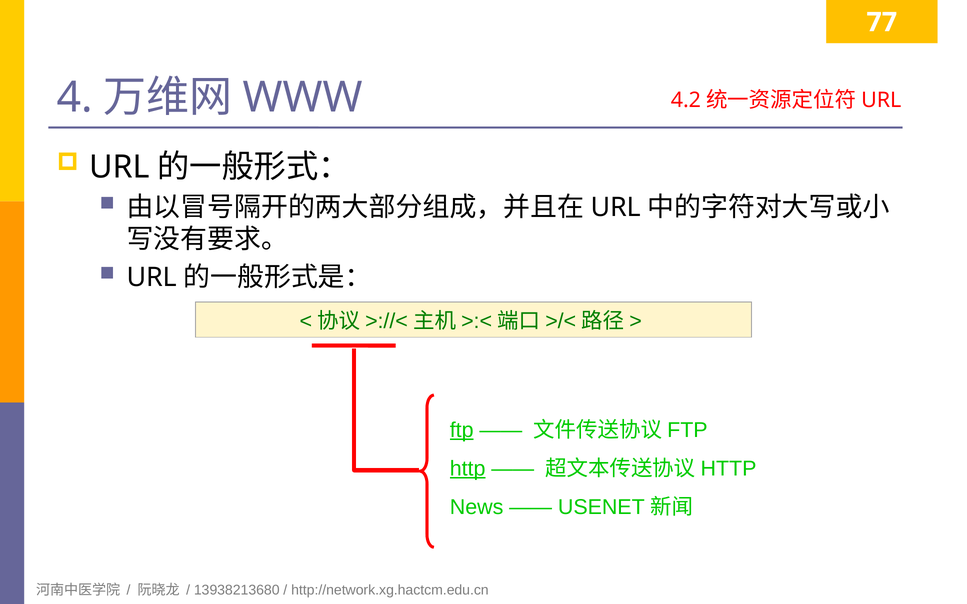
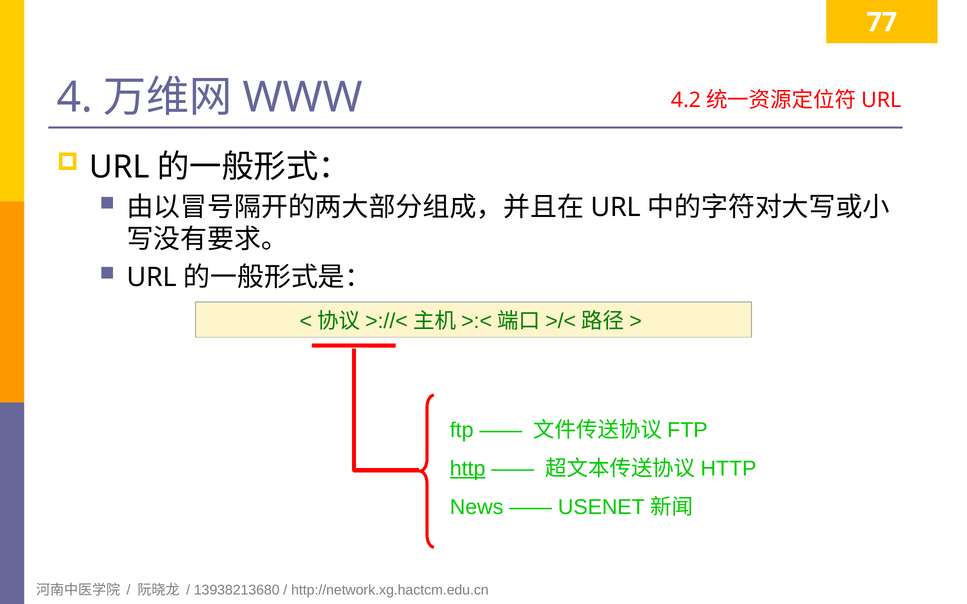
ftp underline: present -> none
